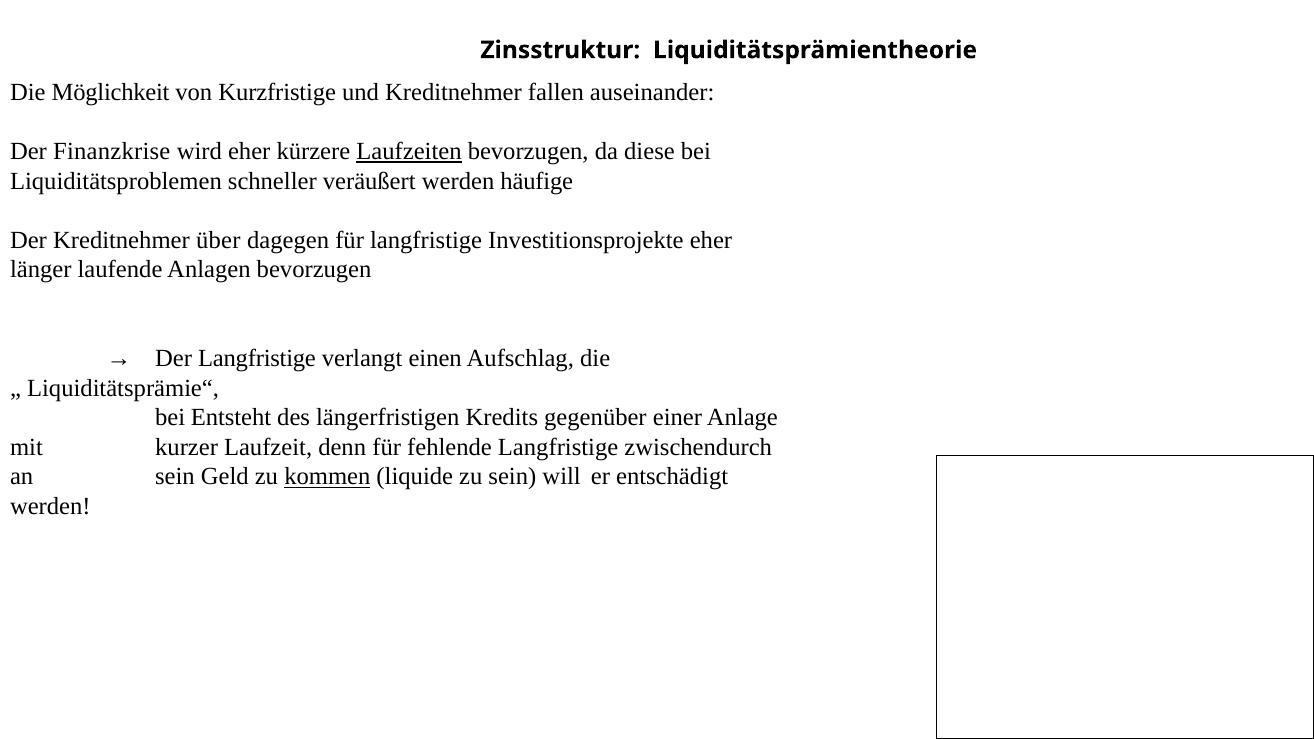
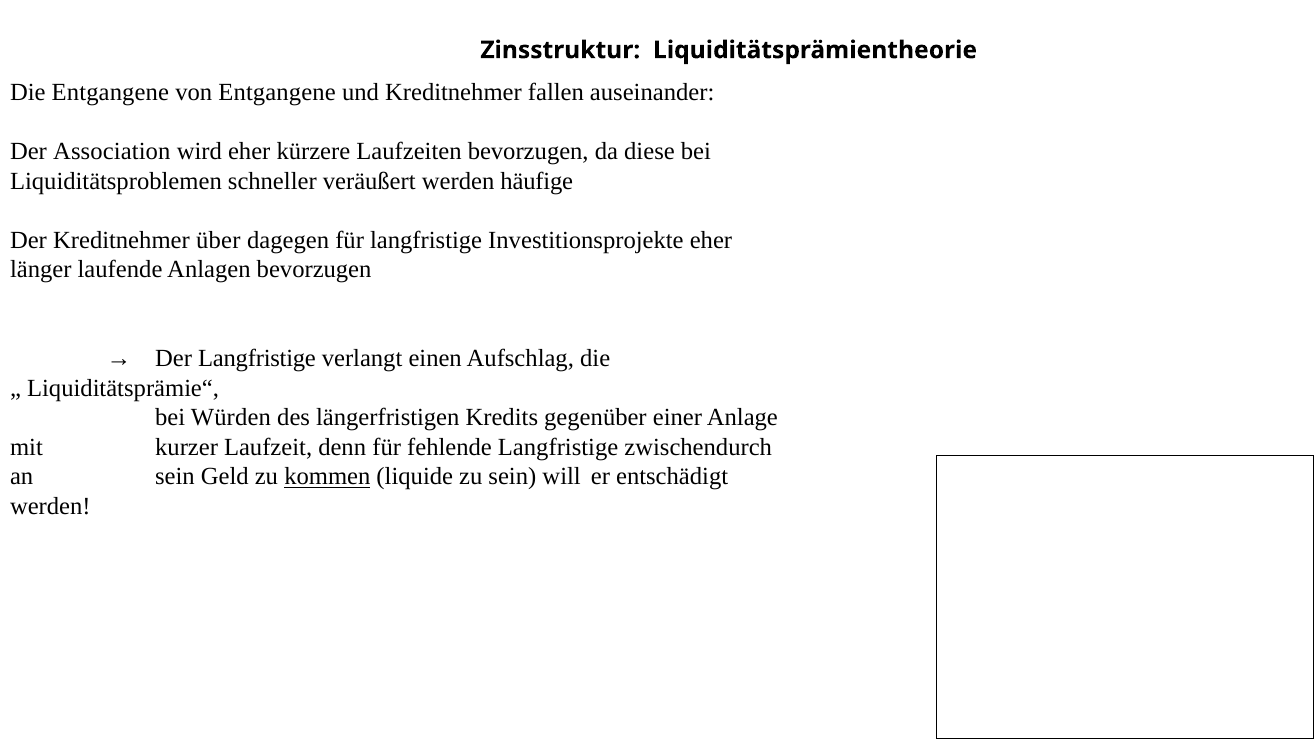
Die Möglichkeit: Möglichkeit -> Entgangene
von Kurzfristige: Kurzfristige -> Entgangene
Finanzkrise: Finanzkrise -> Association
Laufzeiten underline: present -> none
Entsteht: Entsteht -> Würden
